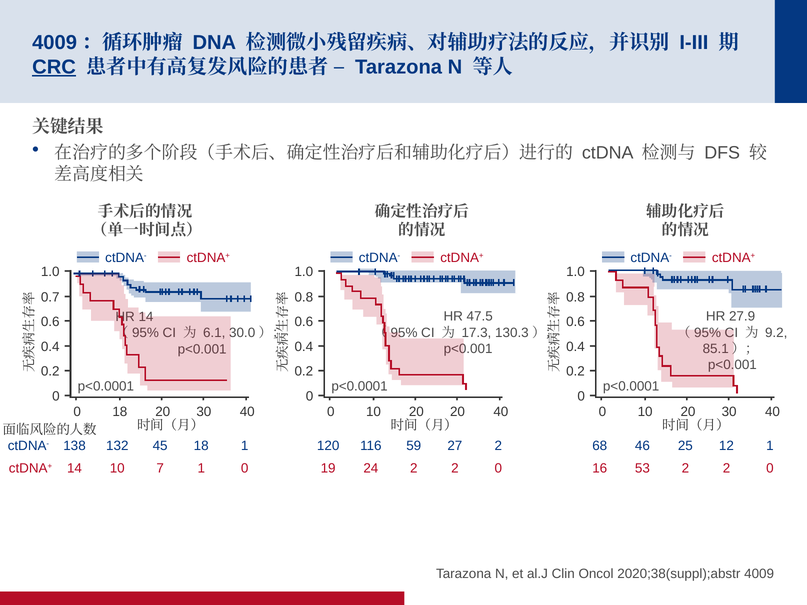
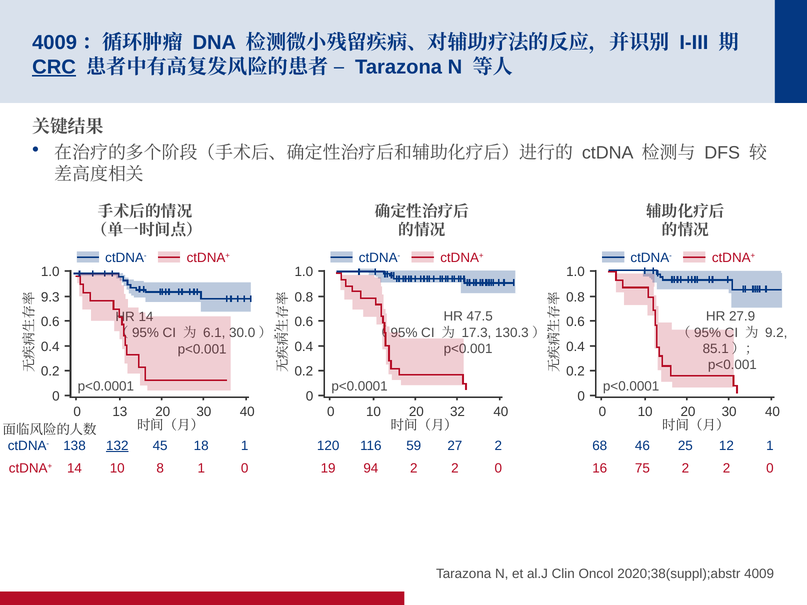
0.7: 0.7 -> 9.3
0 18: 18 -> 13
20 20: 20 -> 32
132 underline: none -> present
7: 7 -> 8
24: 24 -> 94
53: 53 -> 75
